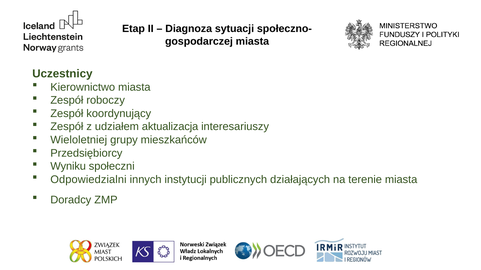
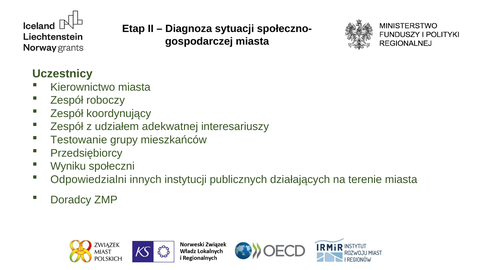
aktualizacja: aktualizacja -> adekwatnej
Wieloletniej: Wieloletniej -> Testowanie
